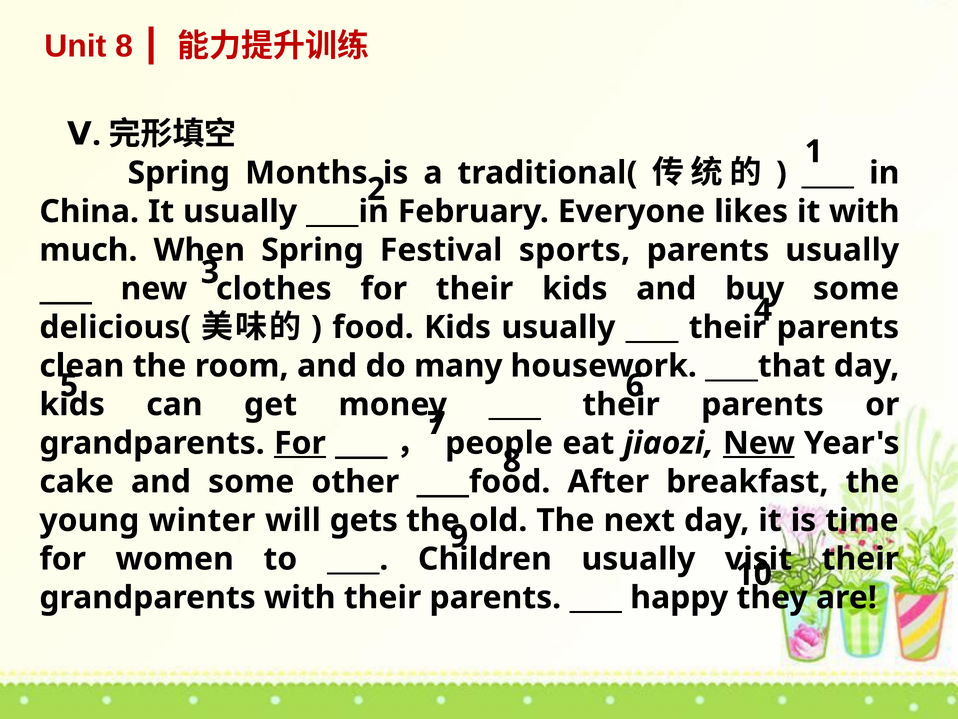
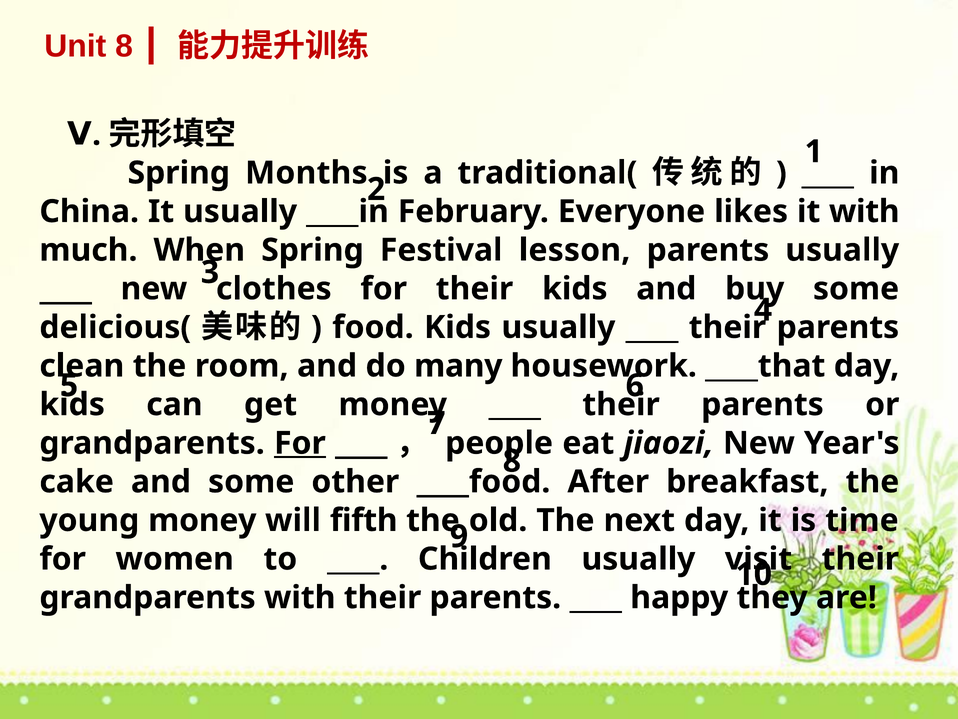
sports: sports -> lesson
New at (759, 443) underline: present -> none
young winter: winter -> money
gets: gets -> fifth
